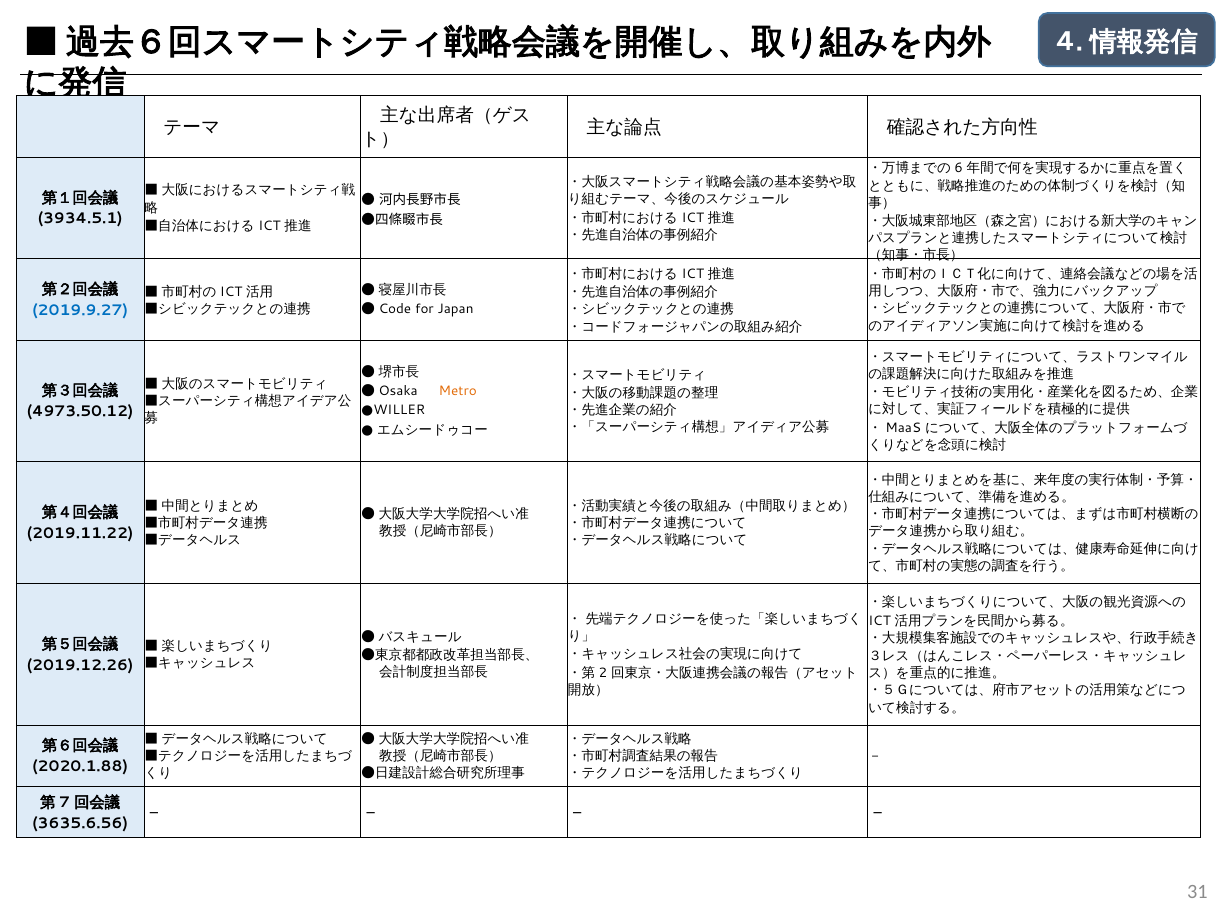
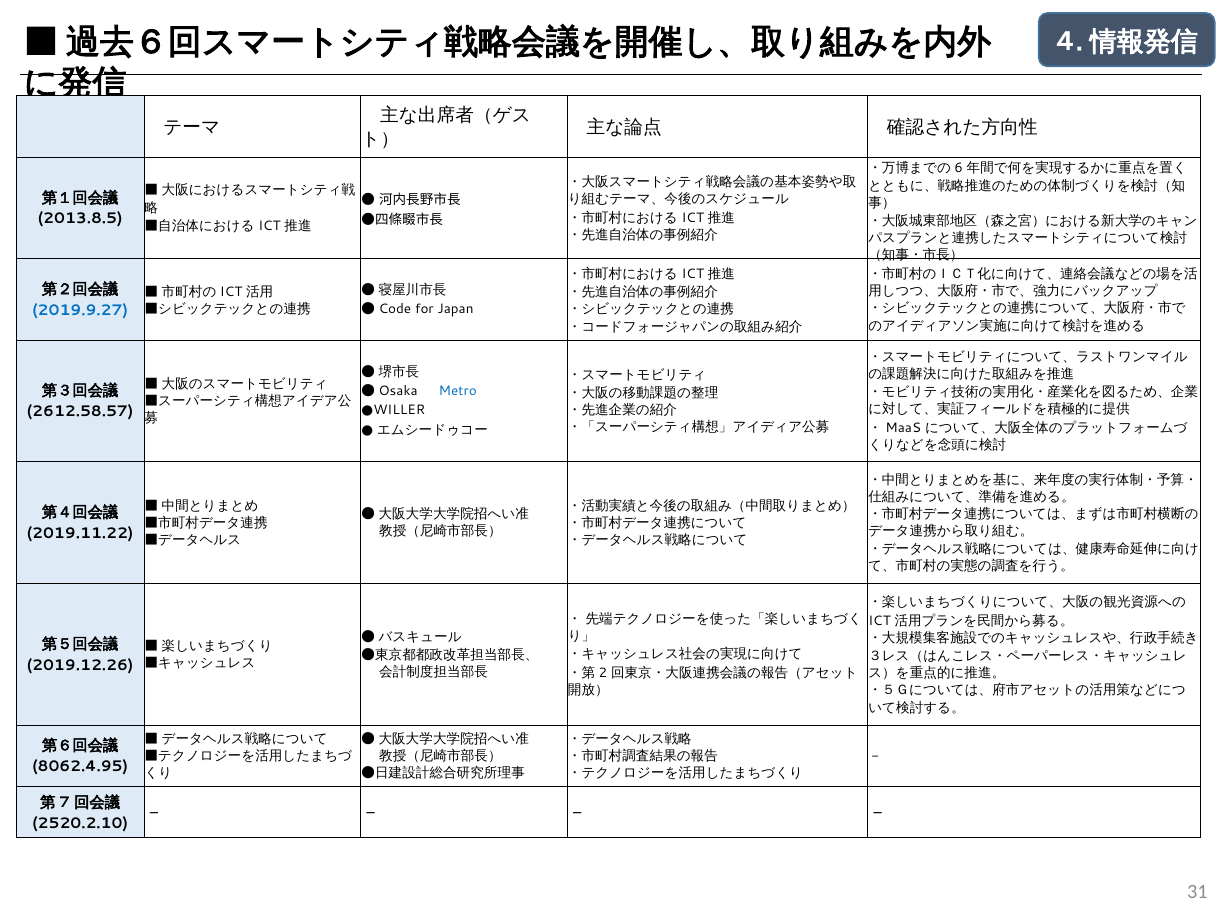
3934.5.1: 3934.5.1 -> 2013.8.5
Metro colour: orange -> blue
4973.50.12: 4973.50.12 -> 2612.58.57
2020.1.88: 2020.1.88 -> 8062.4.95
3635.6.56: 3635.6.56 -> 2520.2.10
